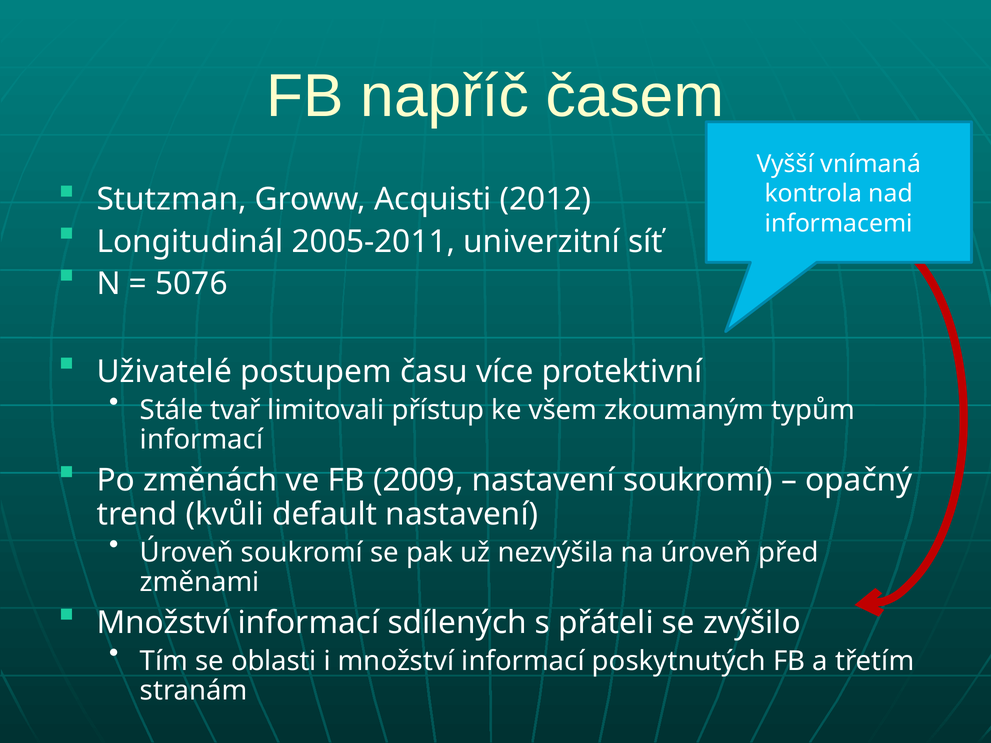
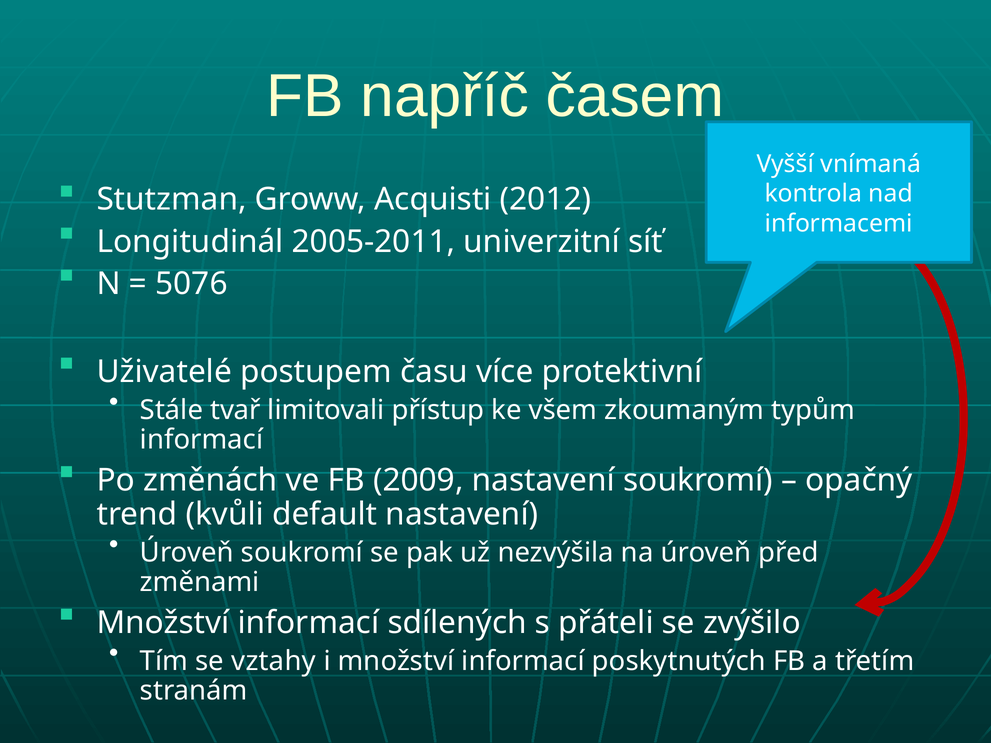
oblasti: oblasti -> vztahy
